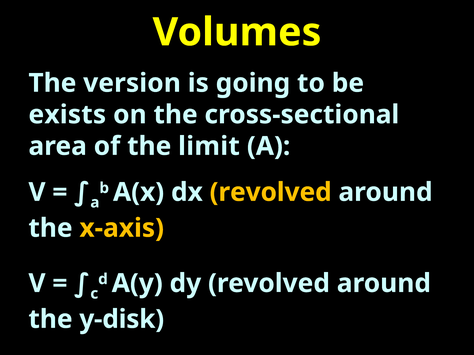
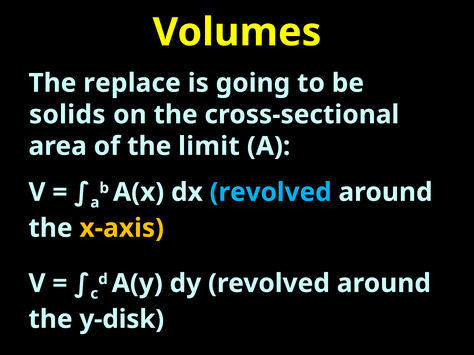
version: version -> replace
exists: exists -> solids
revolved at (271, 192) colour: yellow -> light blue
